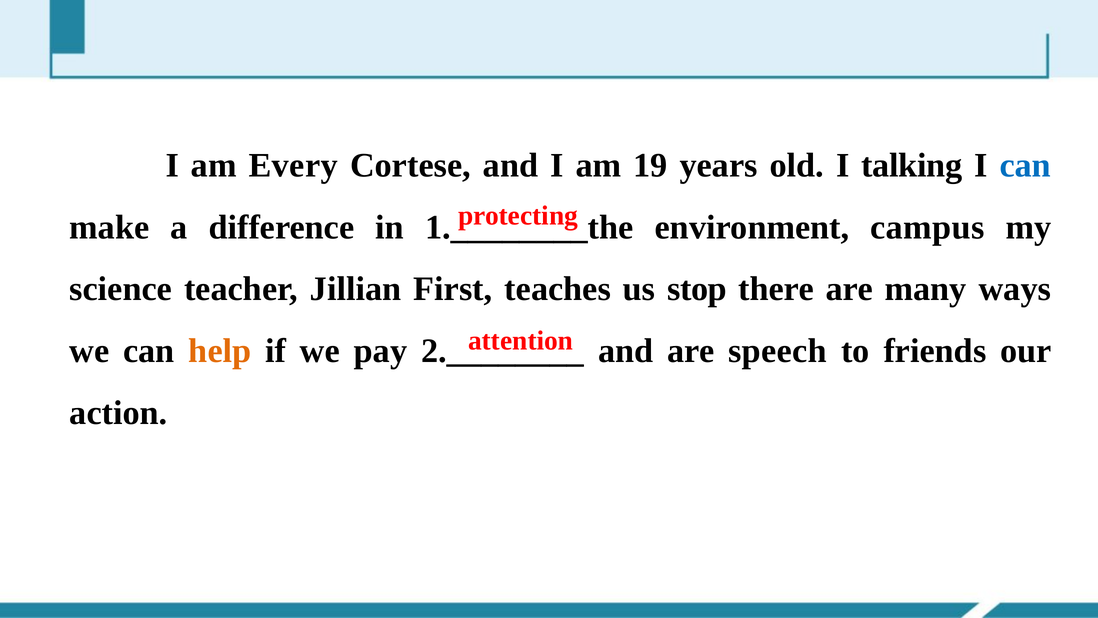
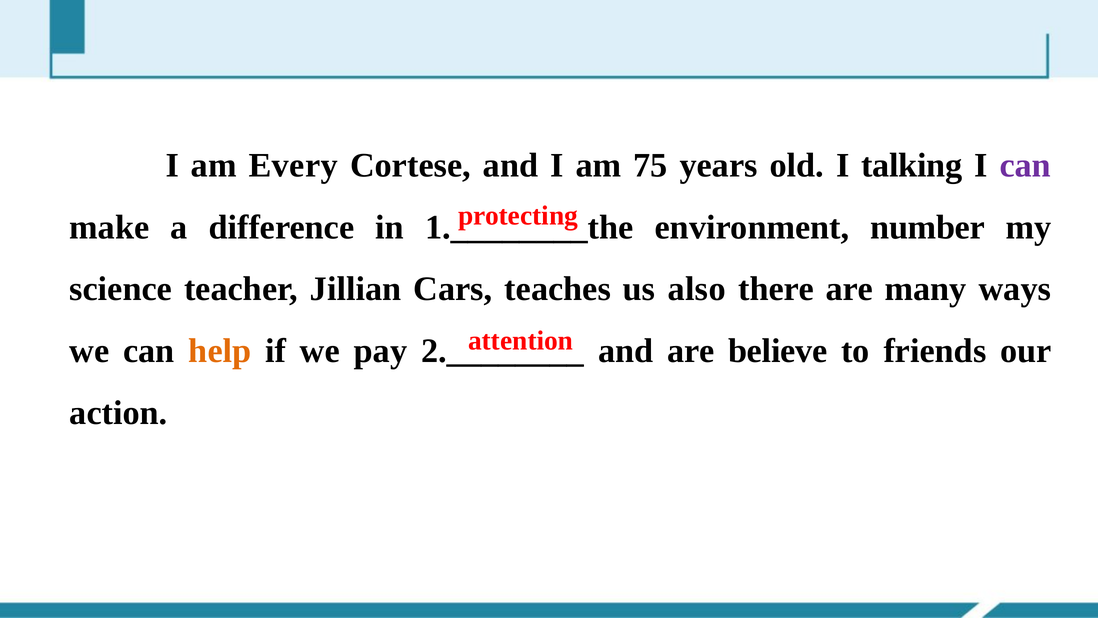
19: 19 -> 75
can at (1025, 165) colour: blue -> purple
campus: campus -> number
First: First -> Cars
stop: stop -> also
speech: speech -> believe
